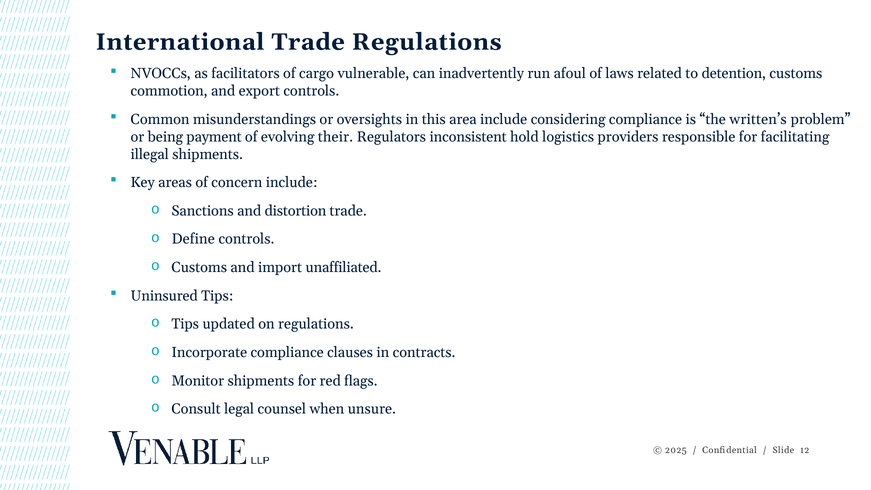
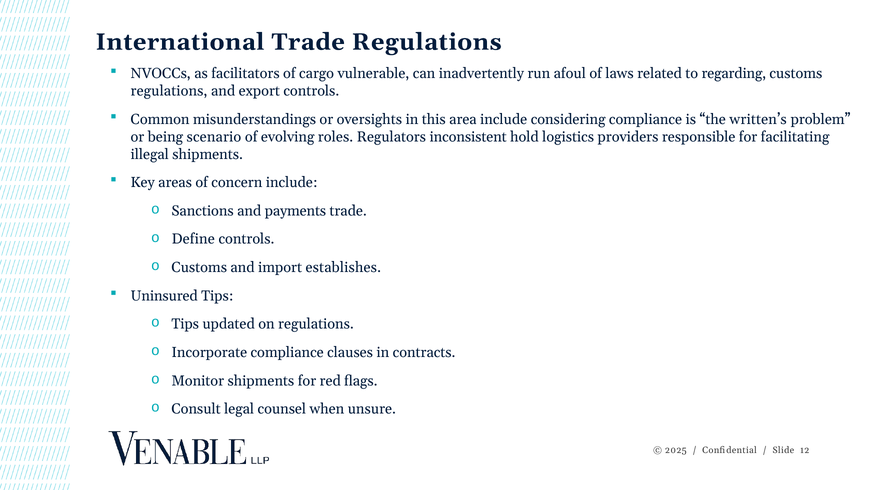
detention: detention -> regarding
commotion at (169, 91): commotion -> regulations
payment: payment -> scenario
their: their -> roles
distortion: distortion -> payments
unaffiliated: unaffiliated -> establishes
